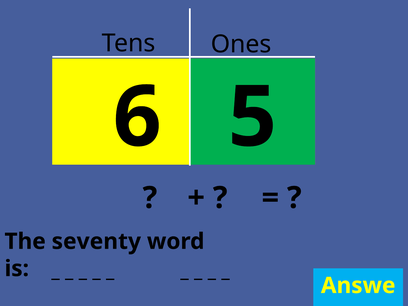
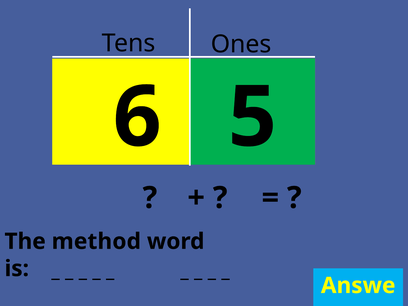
seventy: seventy -> method
